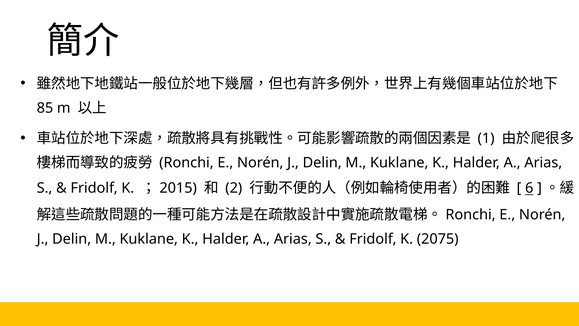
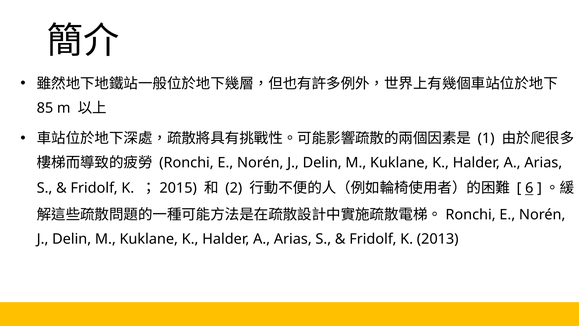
2075: 2075 -> 2013
